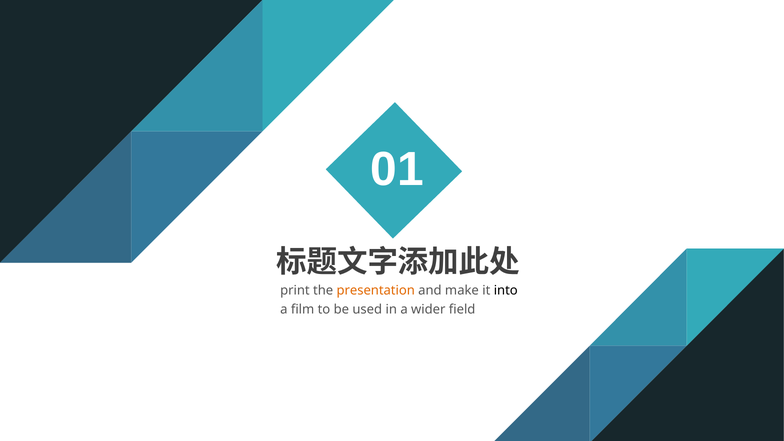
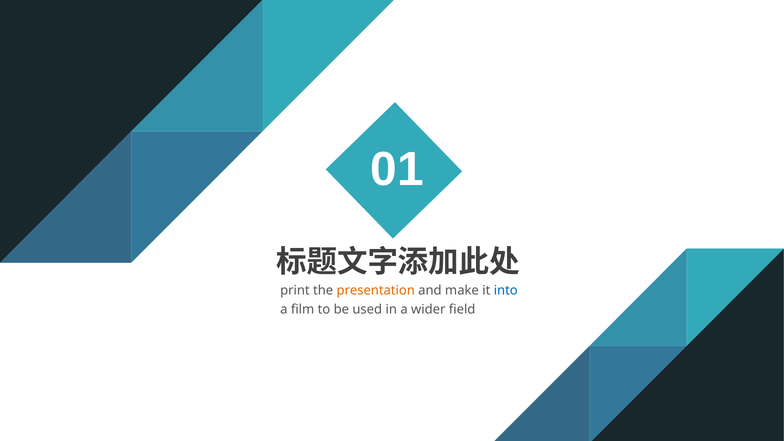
into colour: black -> blue
